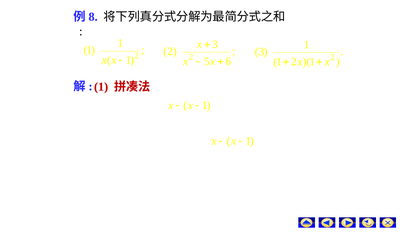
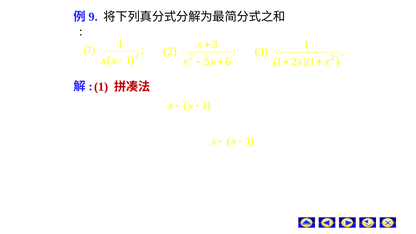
8: 8 -> 9
